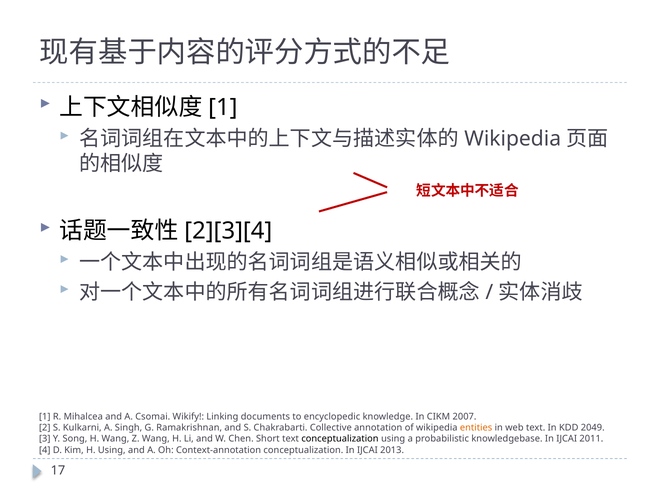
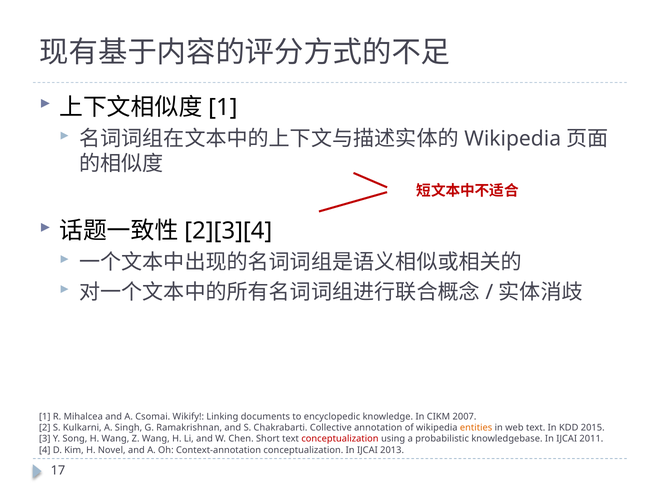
2049: 2049 -> 2015
conceptualization at (340, 439) colour: black -> red
H Using: Using -> Novel
